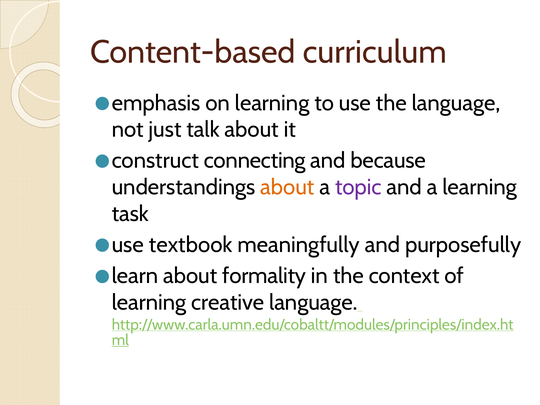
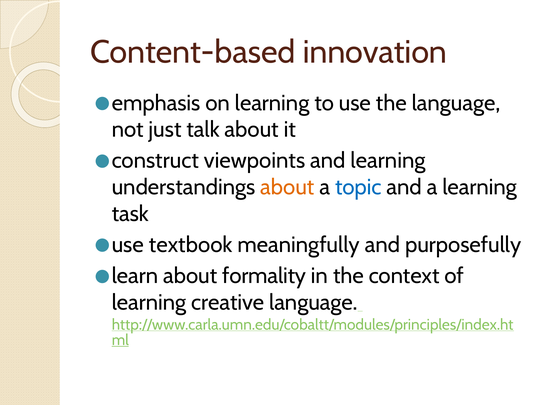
curriculum: curriculum -> innovation
connecting: connecting -> viewpoints
and because: because -> learning
topic colour: purple -> blue
